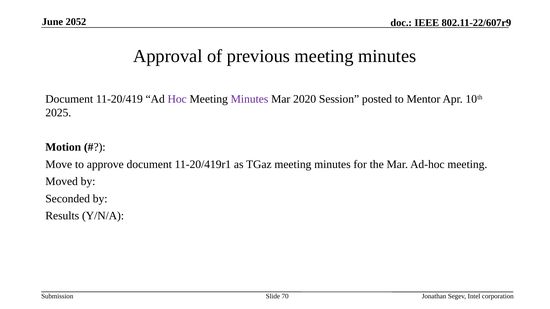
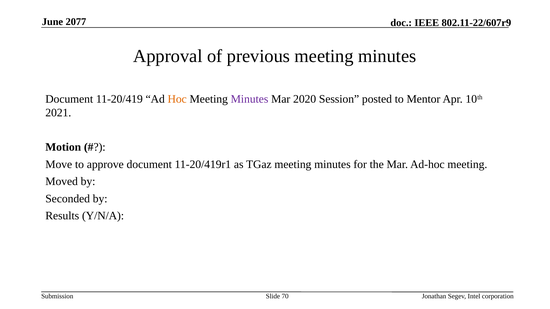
2052: 2052 -> 2077
Hoc colour: purple -> orange
2025: 2025 -> 2021
